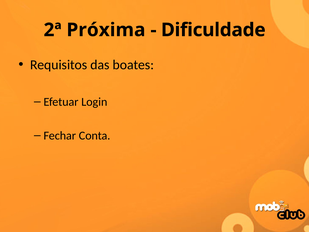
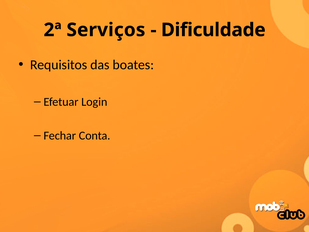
Próxima: Próxima -> Serviços
